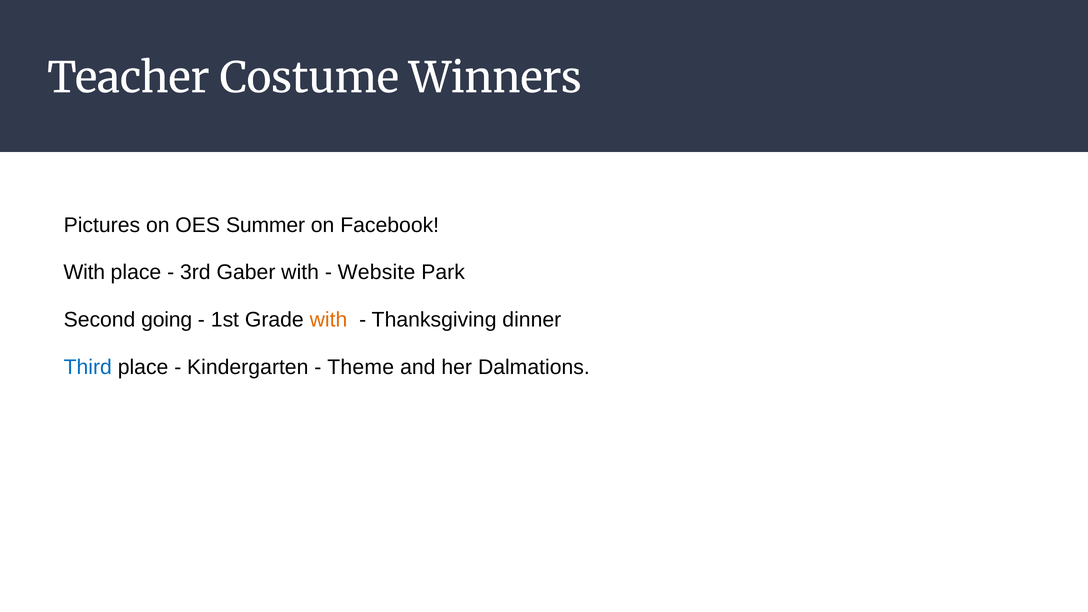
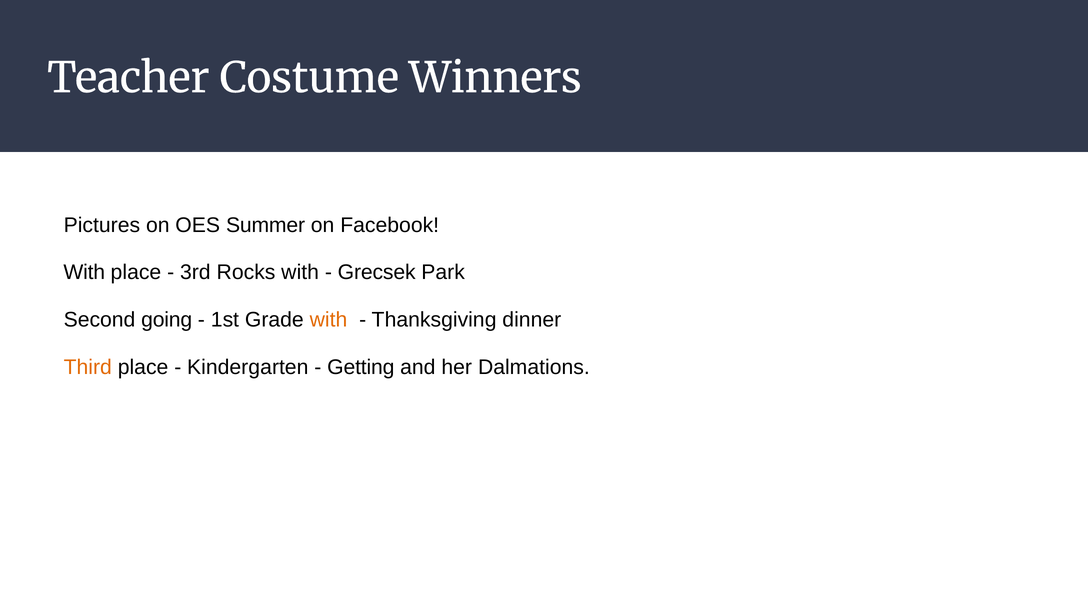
Gaber: Gaber -> Rocks
Website: Website -> Grecsek
Third colour: blue -> orange
Theme: Theme -> Getting
